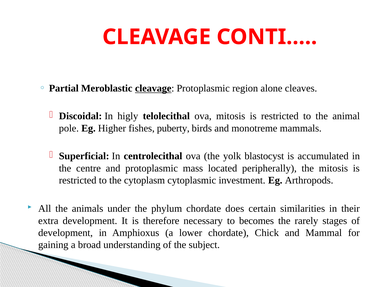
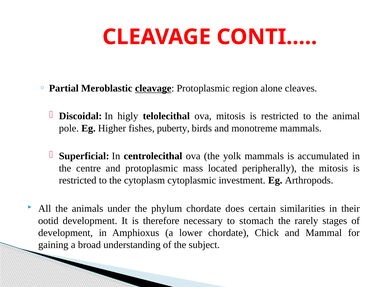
yolk blastocyst: blastocyst -> mammals
extra: extra -> ootid
becomes: becomes -> stomach
